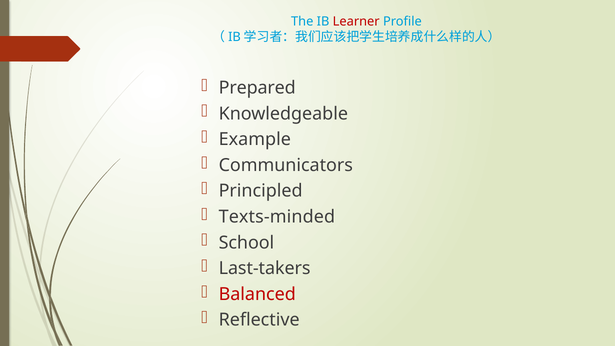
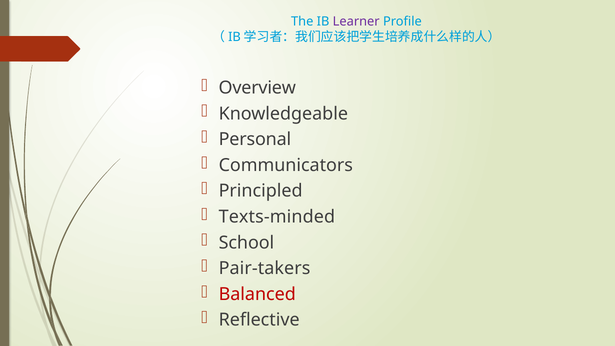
Learner colour: red -> purple
Prepared: Prepared -> Overview
Example: Example -> Personal
Last-takers: Last-takers -> Pair-takers
